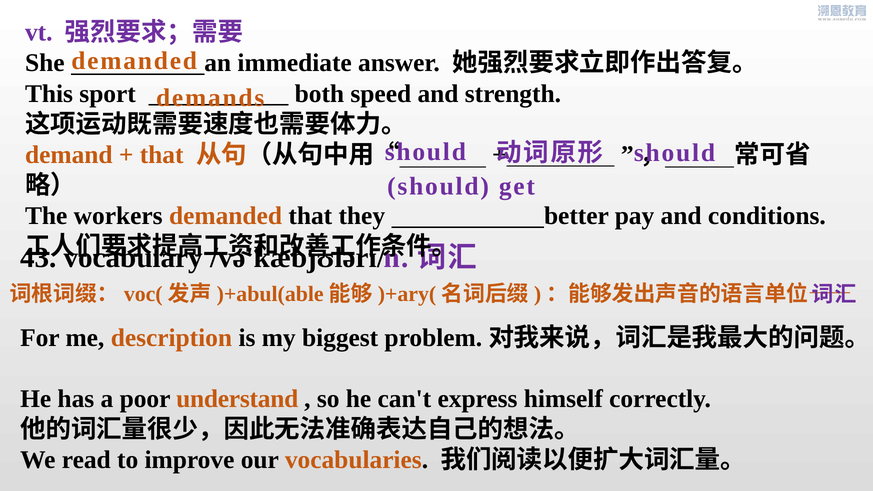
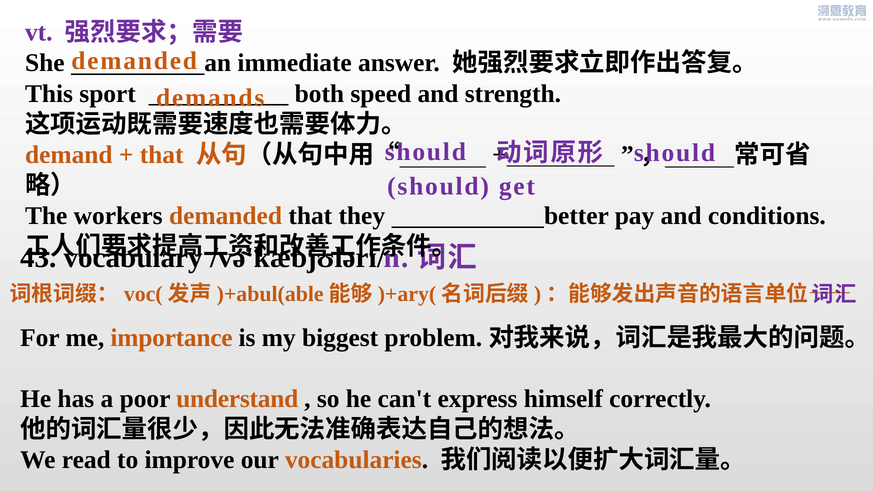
description: description -> importance
